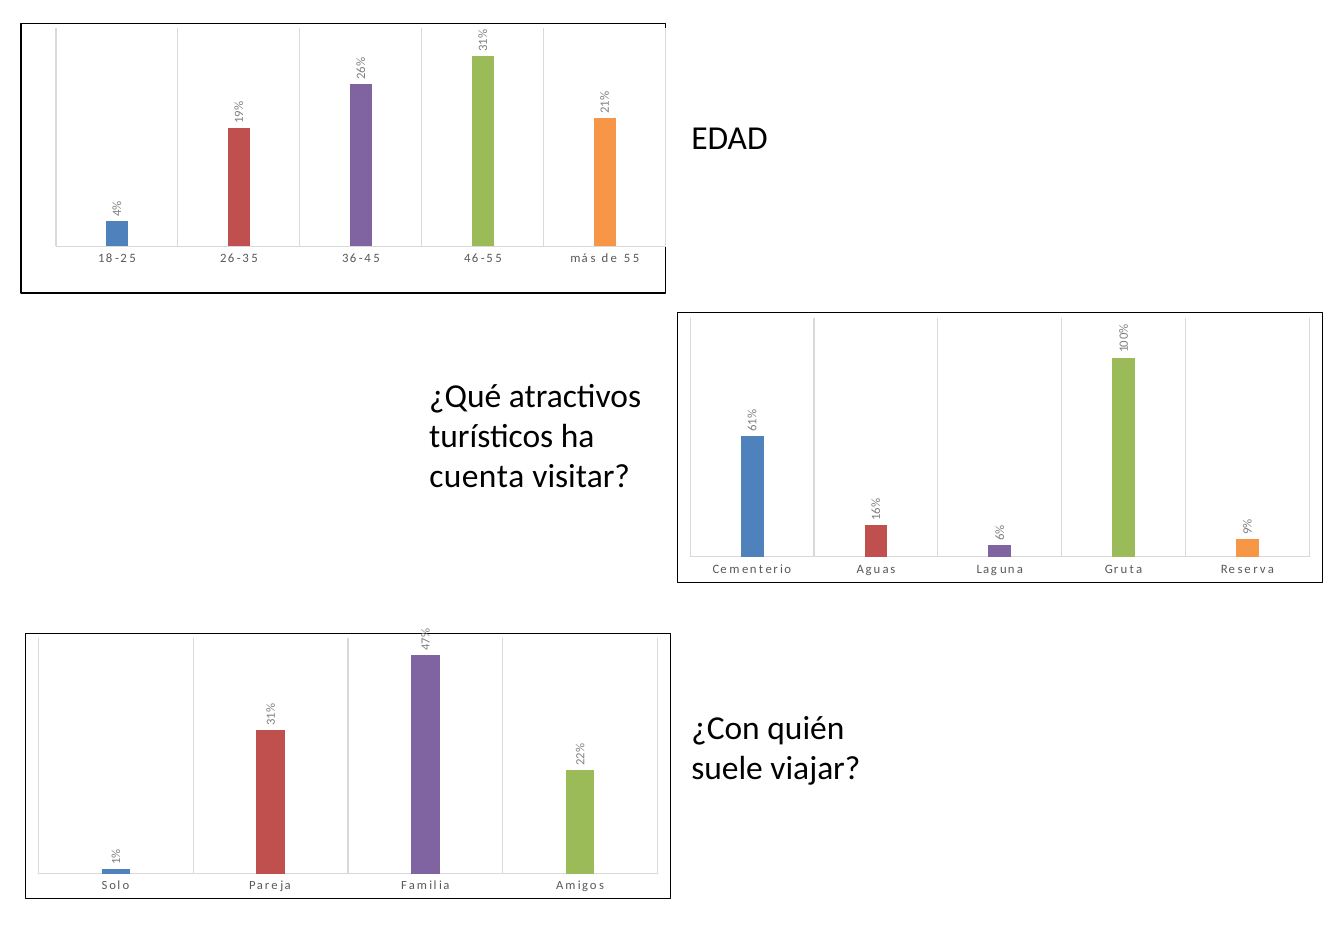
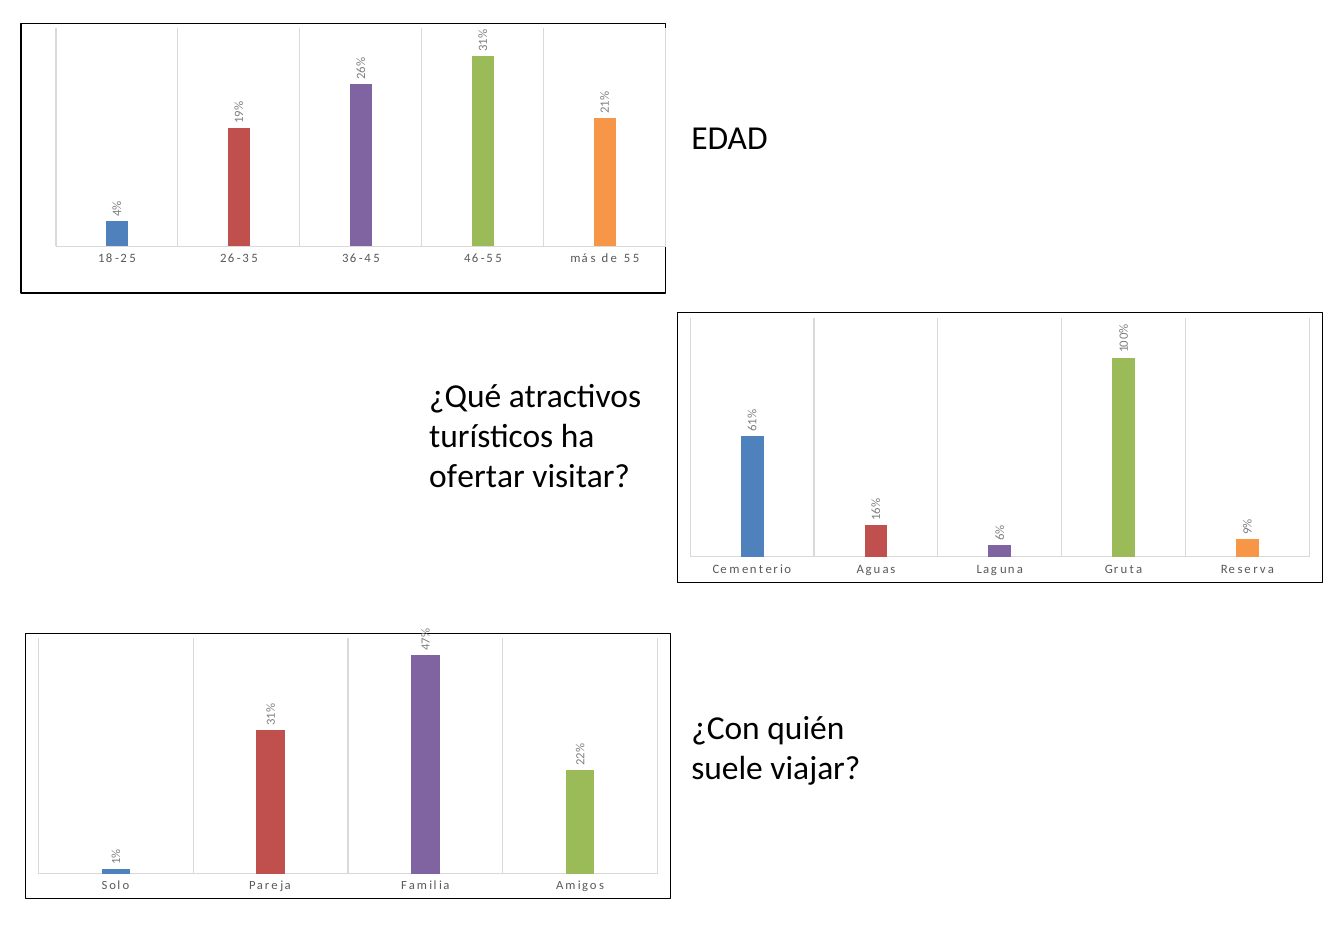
cuenta: cuenta -> ofertar
